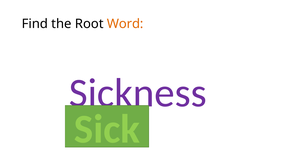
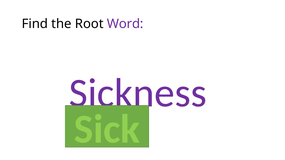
Word colour: orange -> purple
